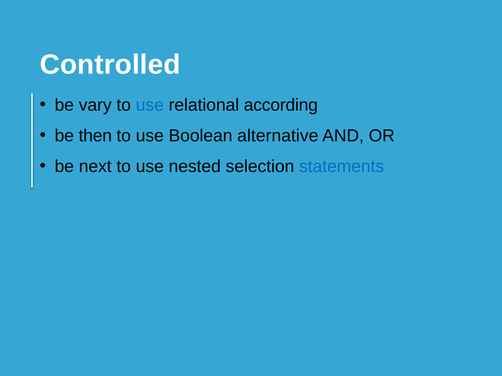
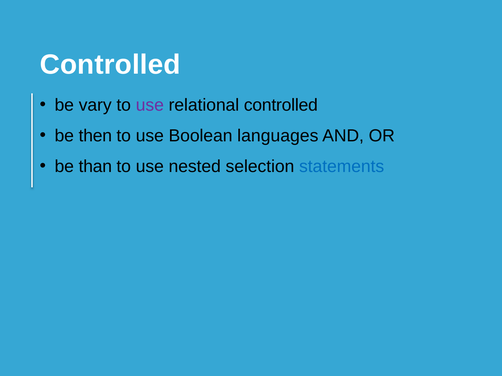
use at (150, 105) colour: blue -> purple
relational according: according -> controlled
alternative: alternative -> languages
next: next -> than
